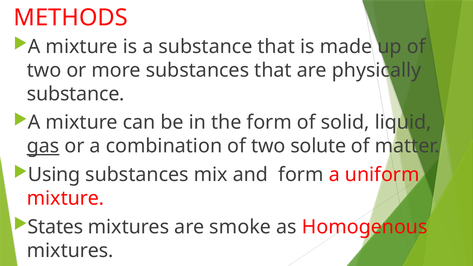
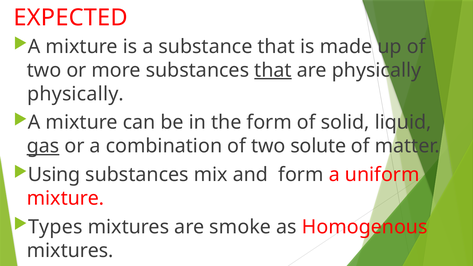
METHODS: METHODS -> EXPECTED
that at (273, 70) underline: none -> present
substance at (76, 94): substance -> physically
States: States -> Types
